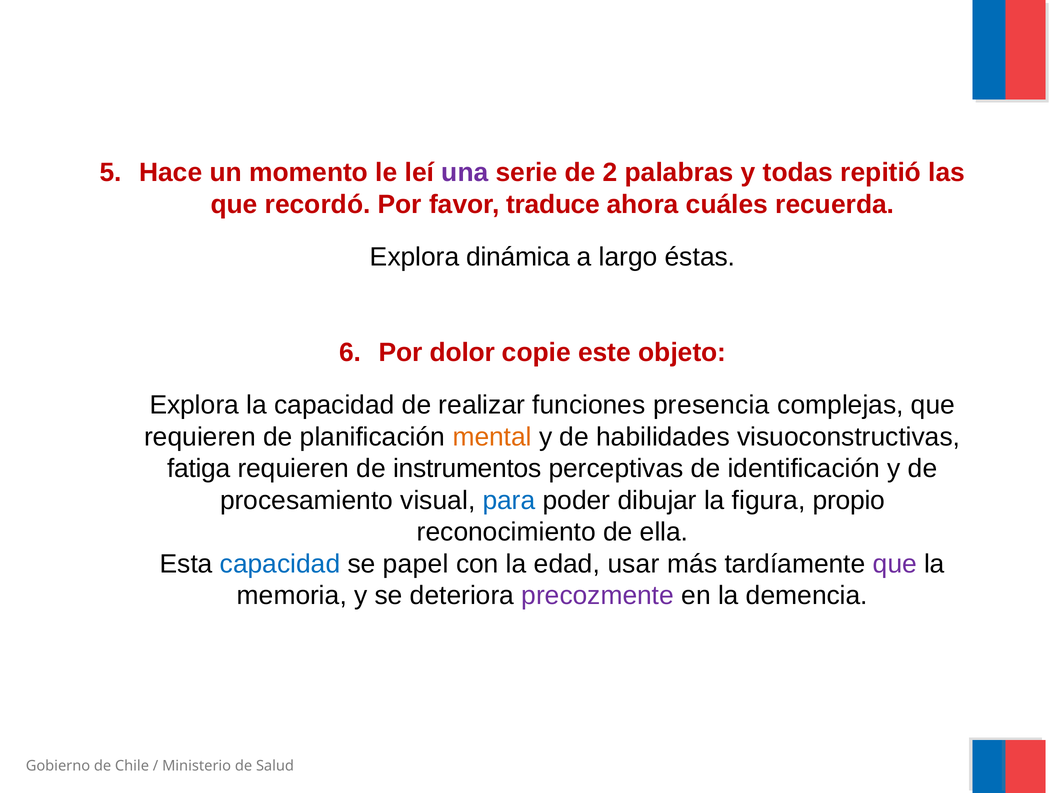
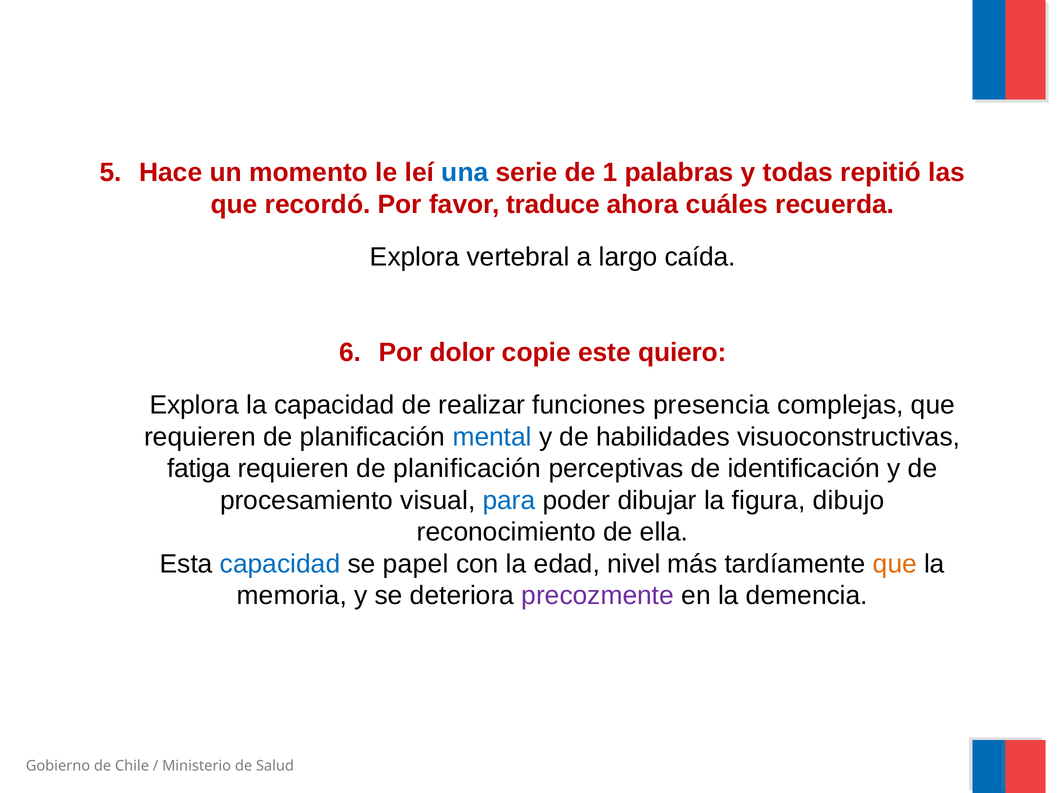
una colour: purple -> blue
2: 2 -> 1
dinámica: dinámica -> vertebral
éstas: éstas -> caída
objeto: objeto -> quiero
mental colour: orange -> blue
instrumentos at (467, 469): instrumentos -> planificación
propio: propio -> dibujo
usar: usar -> nivel
que at (895, 564) colour: purple -> orange
